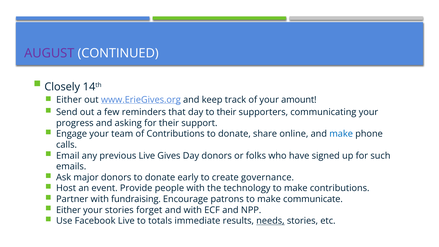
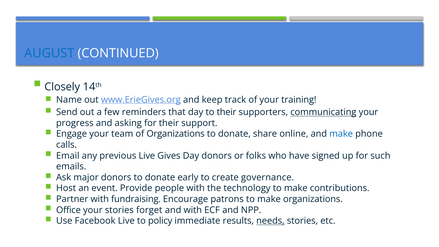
AUGUST colour: purple -> blue
Either at (69, 100): Either -> Name
amount: amount -> training
communicating underline: none -> present
of Contributions: Contributions -> Organizations
make communicate: communicate -> organizations
Either at (69, 210): Either -> Office
totals: totals -> policy
